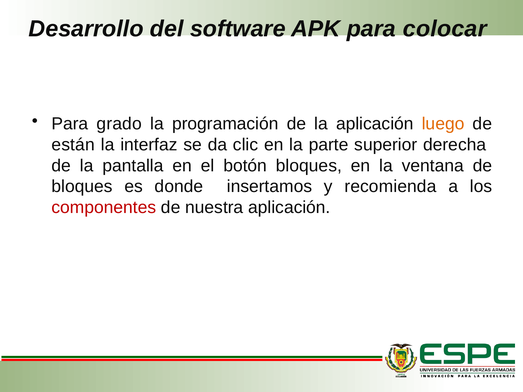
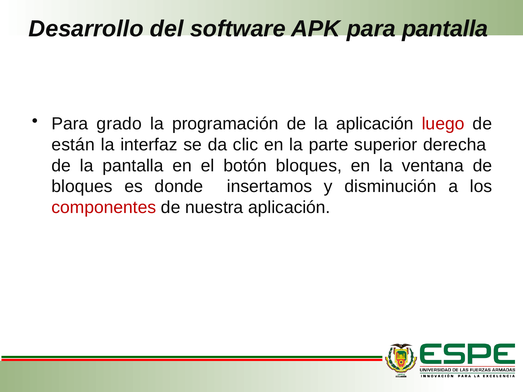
para colocar: colocar -> pantalla
luego colour: orange -> red
recomienda: recomienda -> disminución
